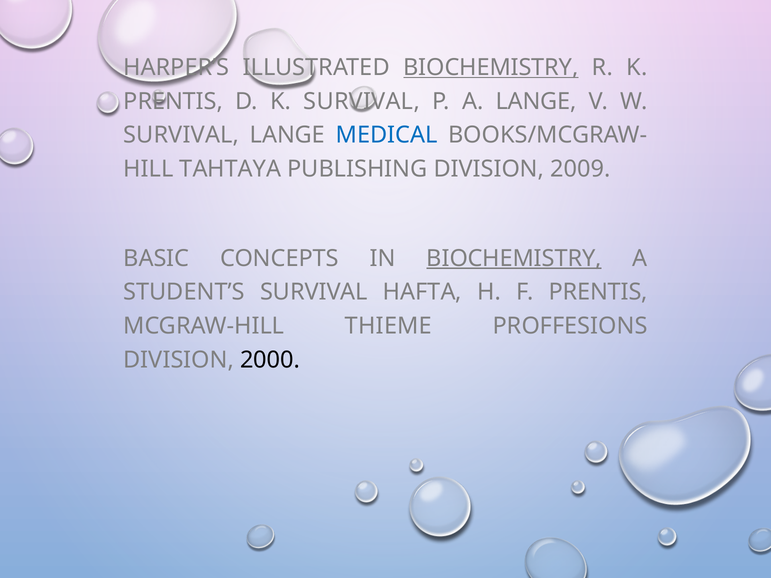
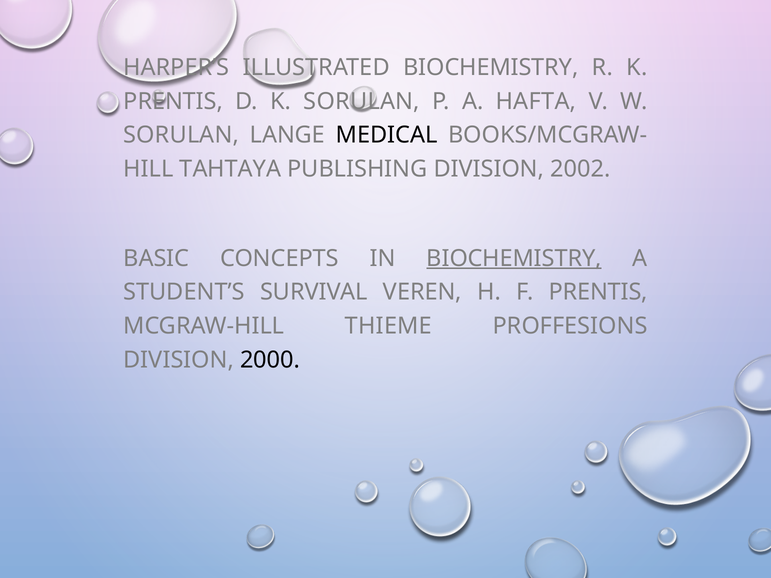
BIOCHEMISTRY at (491, 67) underline: present -> none
K SURVIVAL: SURVIVAL -> SORULAN
A LANGE: LANGE -> HAFTA
SURVIVAL at (181, 135): SURVIVAL -> SORULAN
MEDICAL colour: blue -> black
2009: 2009 -> 2002
HAFTA: HAFTA -> VEREN
